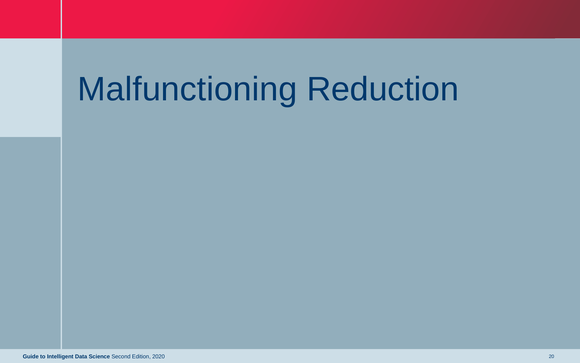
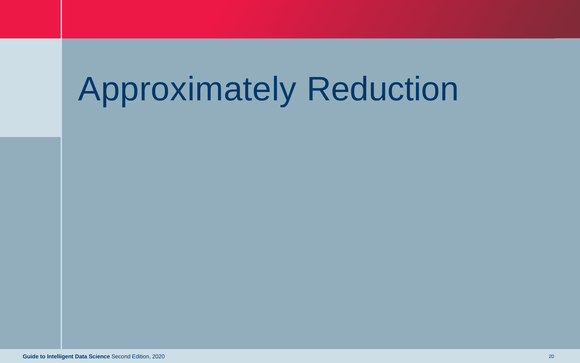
Malfunctioning: Malfunctioning -> Approximately
